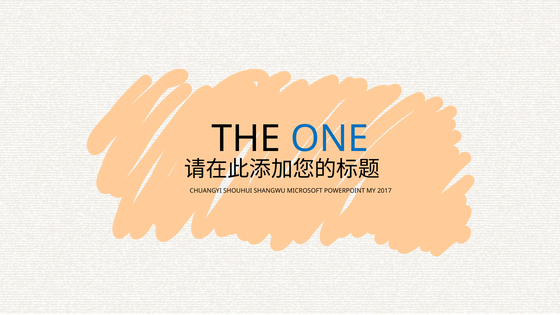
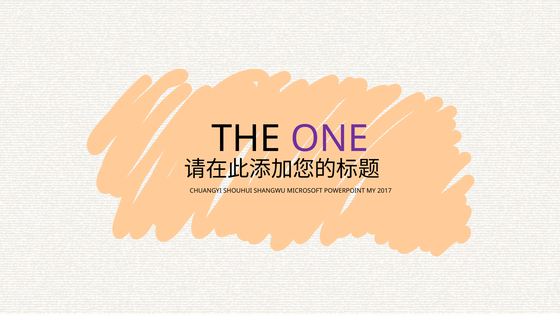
ONE colour: blue -> purple
